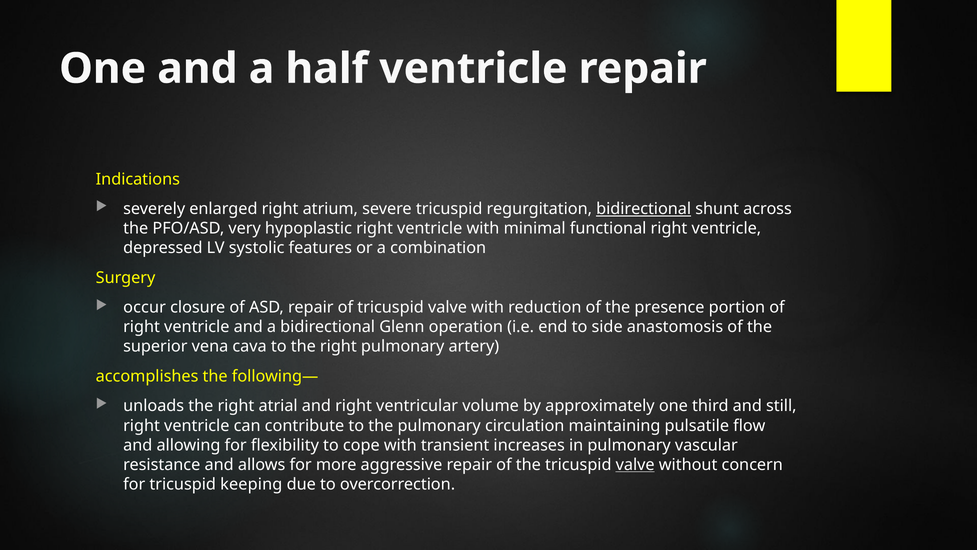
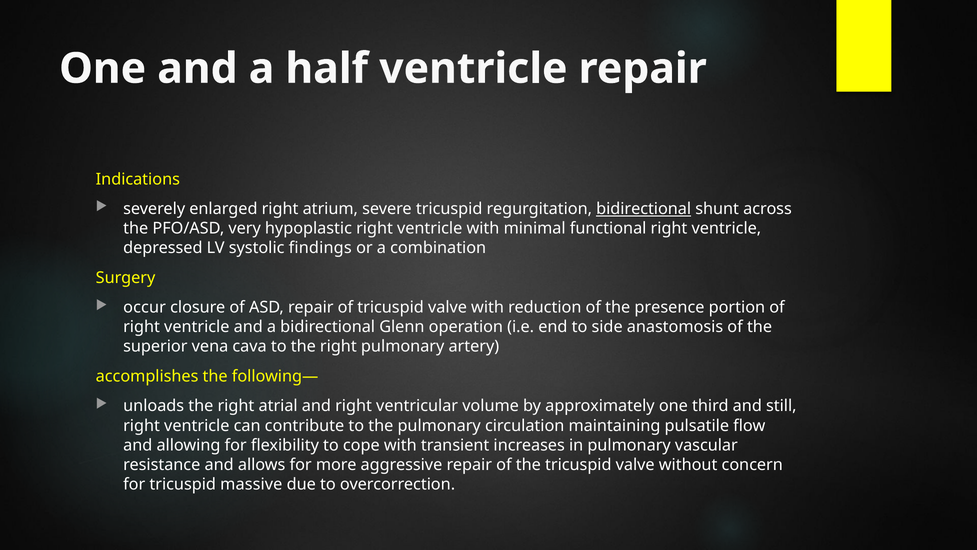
features: features -> findings
valve at (635, 464) underline: present -> none
keeping: keeping -> massive
